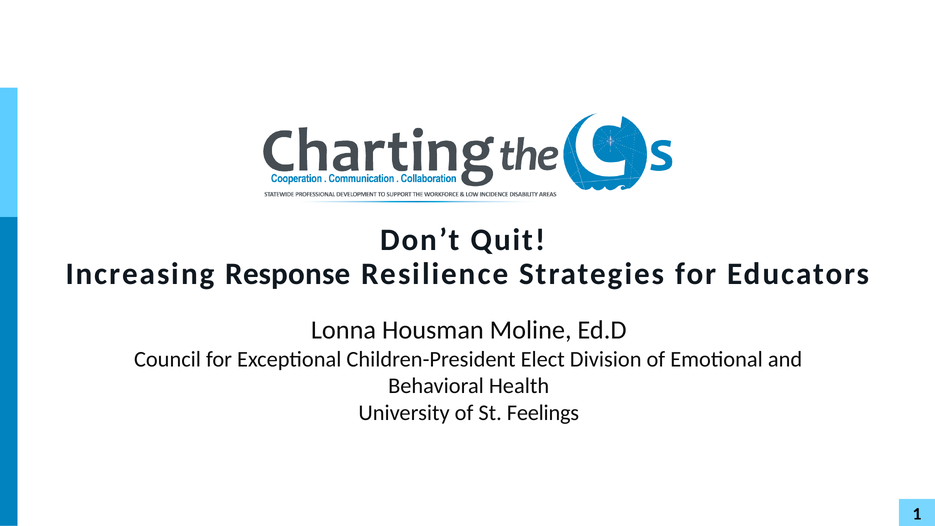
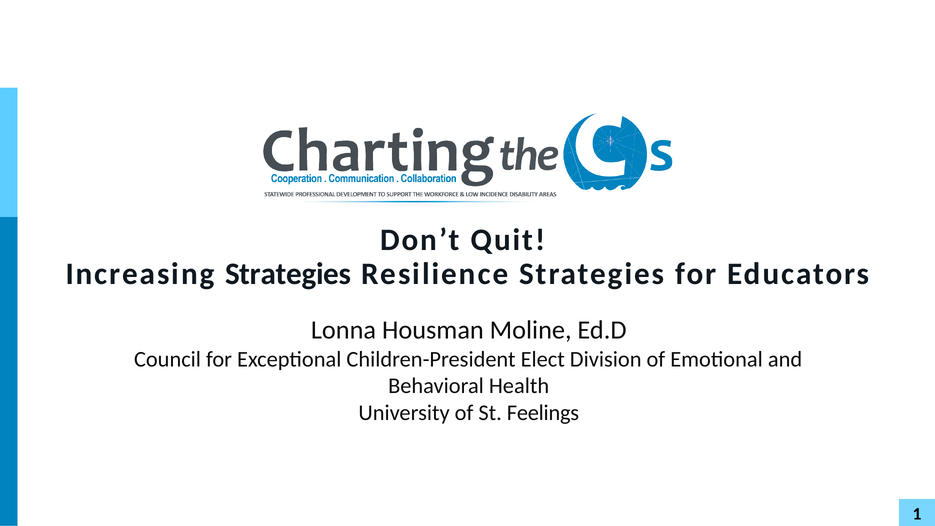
Increasing Response: Response -> Strategies
